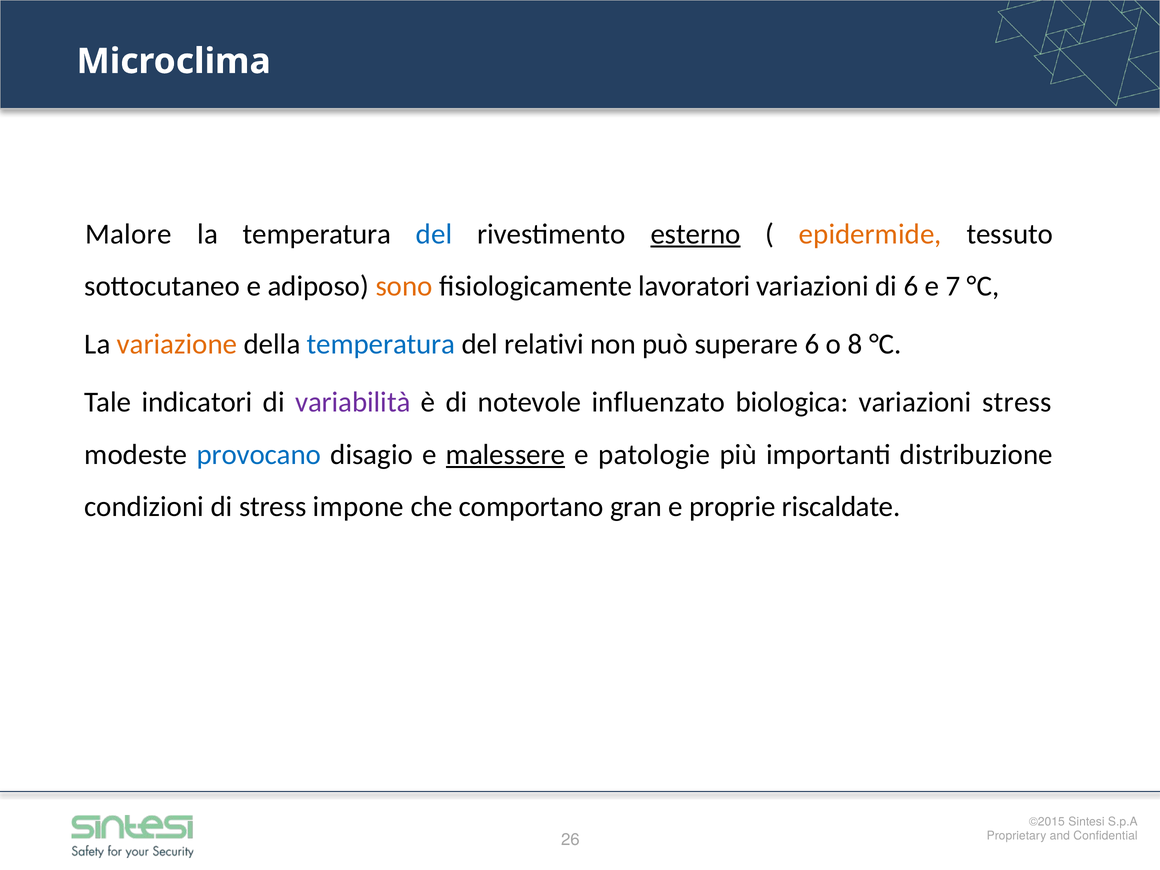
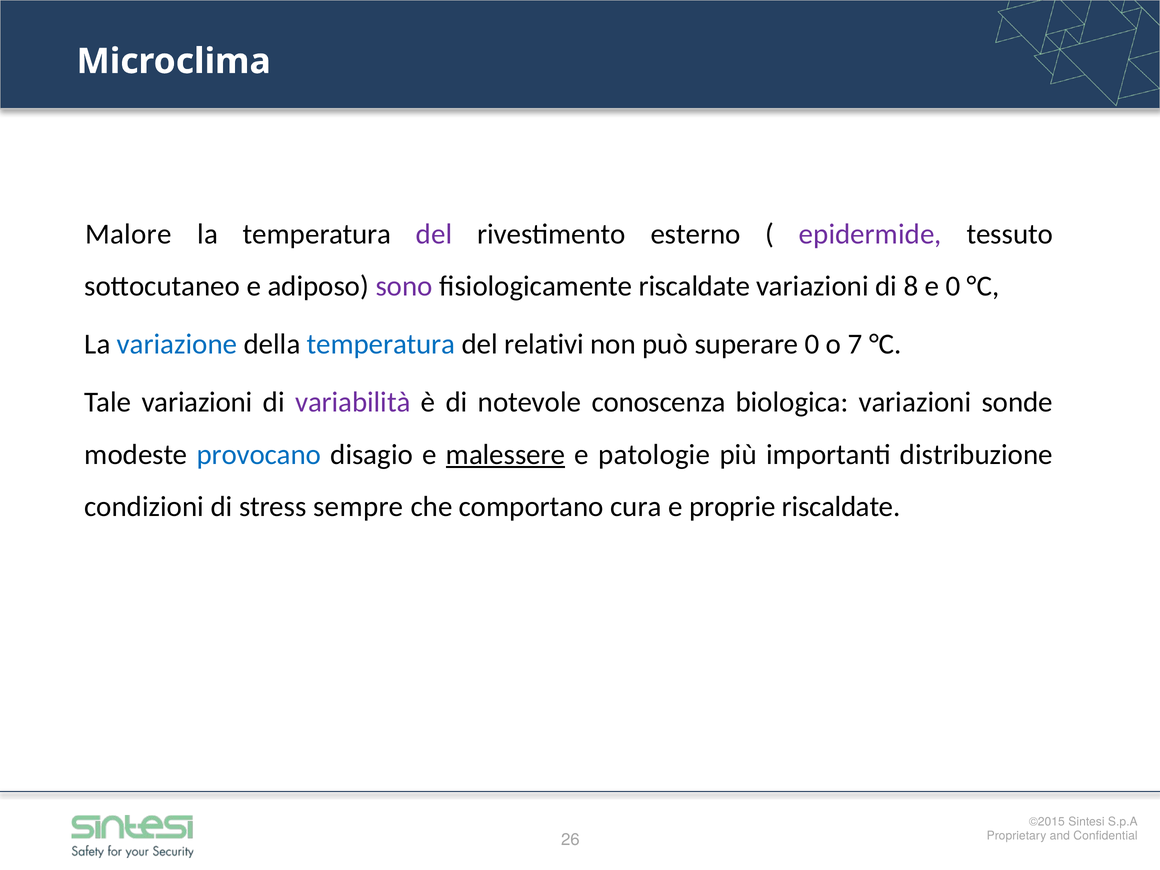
del at (434, 234) colour: blue -> purple
esterno underline: present -> none
epidermide colour: orange -> purple
sono colour: orange -> purple
fisiologicamente lavoratori: lavoratori -> riscaldate
di 6: 6 -> 8
e 7: 7 -> 0
variazione colour: orange -> blue
superare 6: 6 -> 0
8: 8 -> 7
Tale indicatori: indicatori -> variazioni
influenzato: influenzato -> conoscenza
variazioni stress: stress -> sonde
impone: impone -> sempre
gran: gran -> cura
